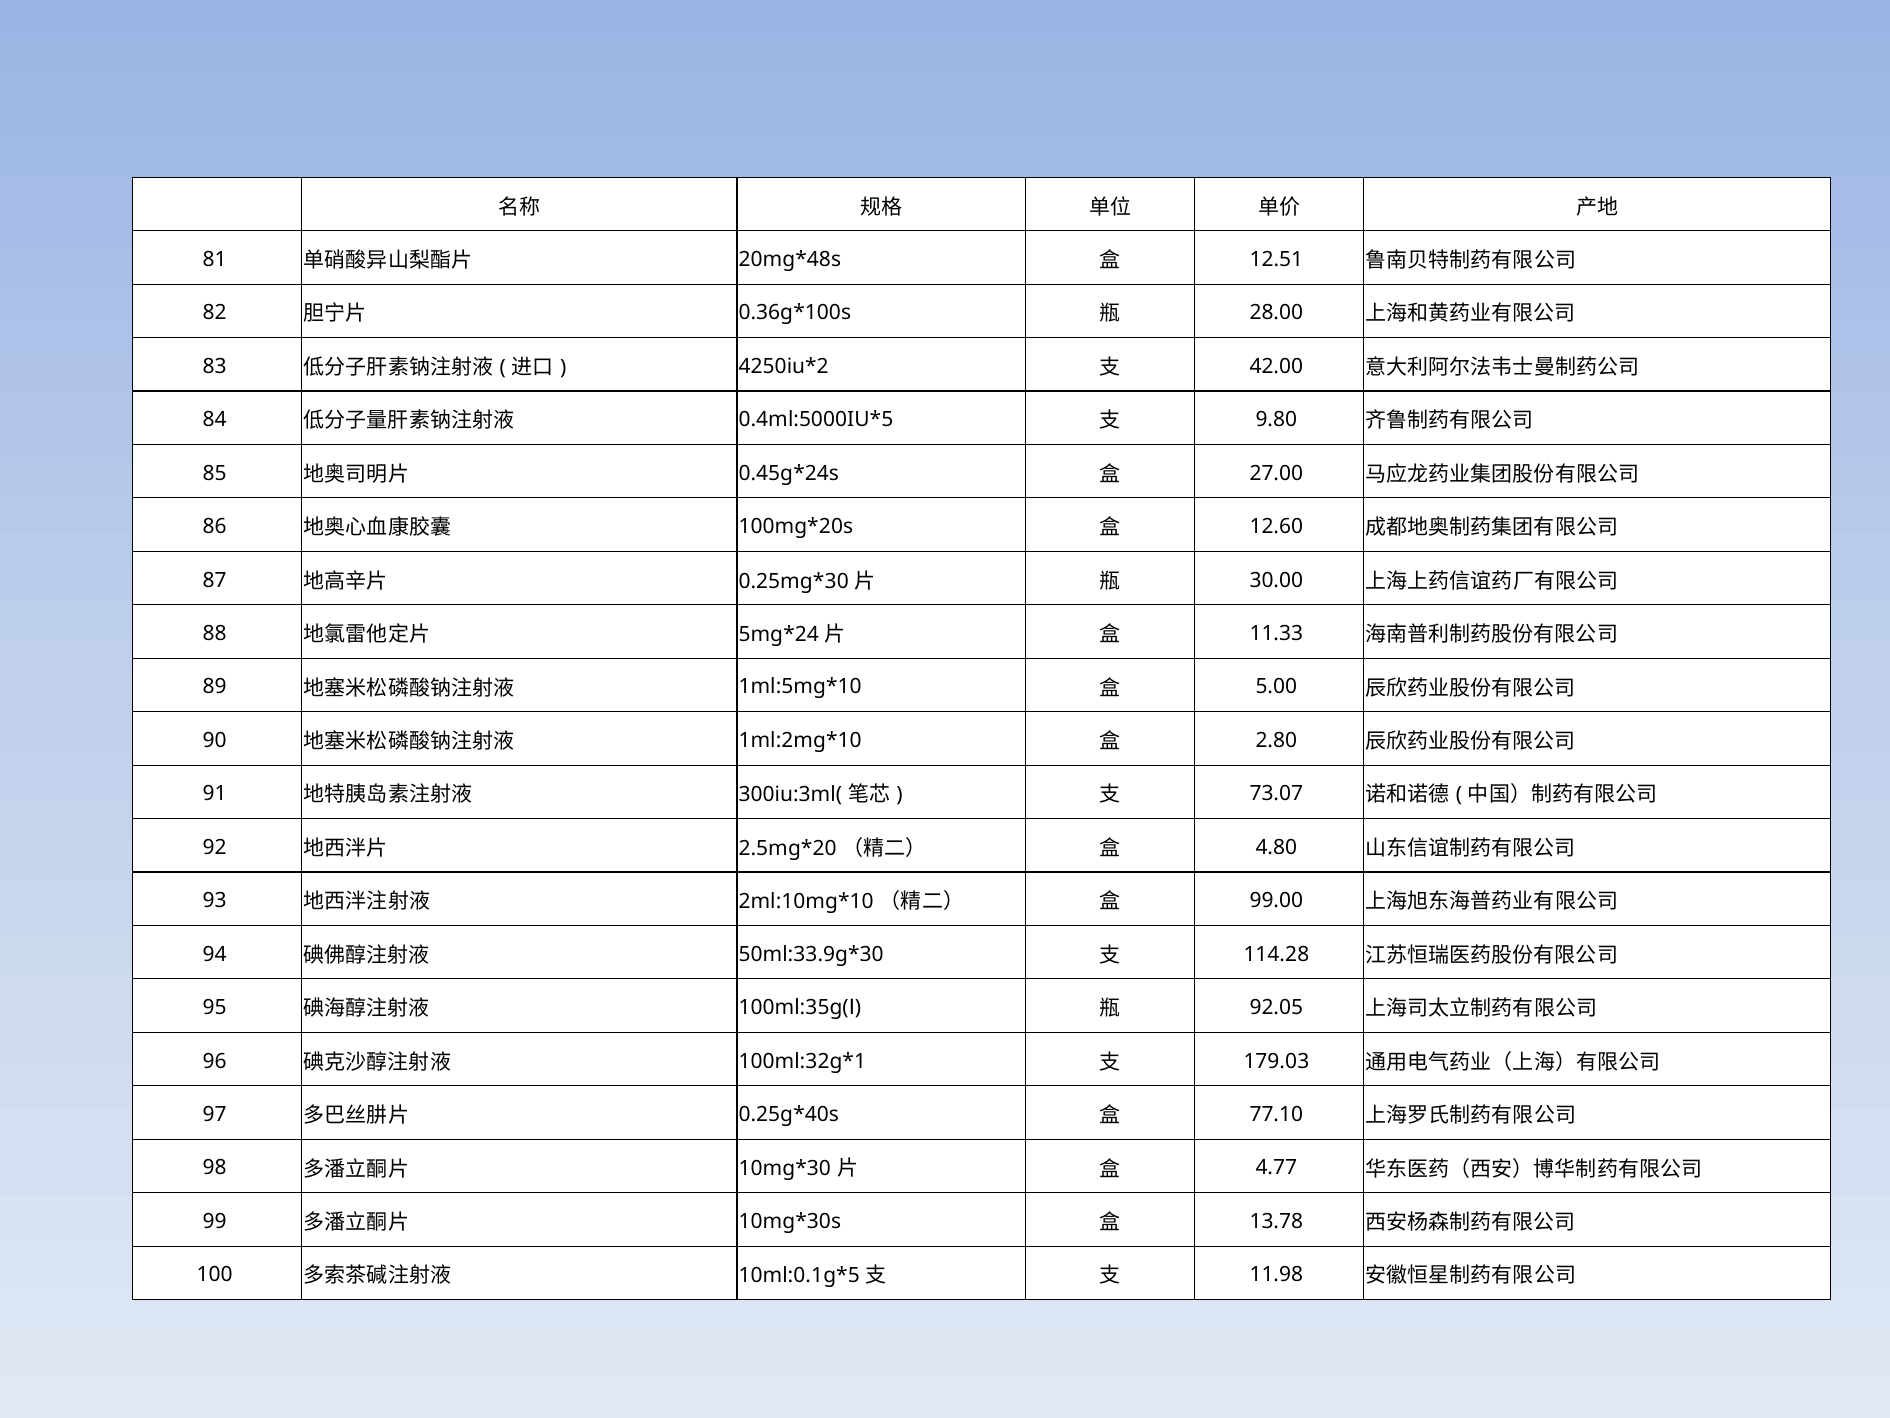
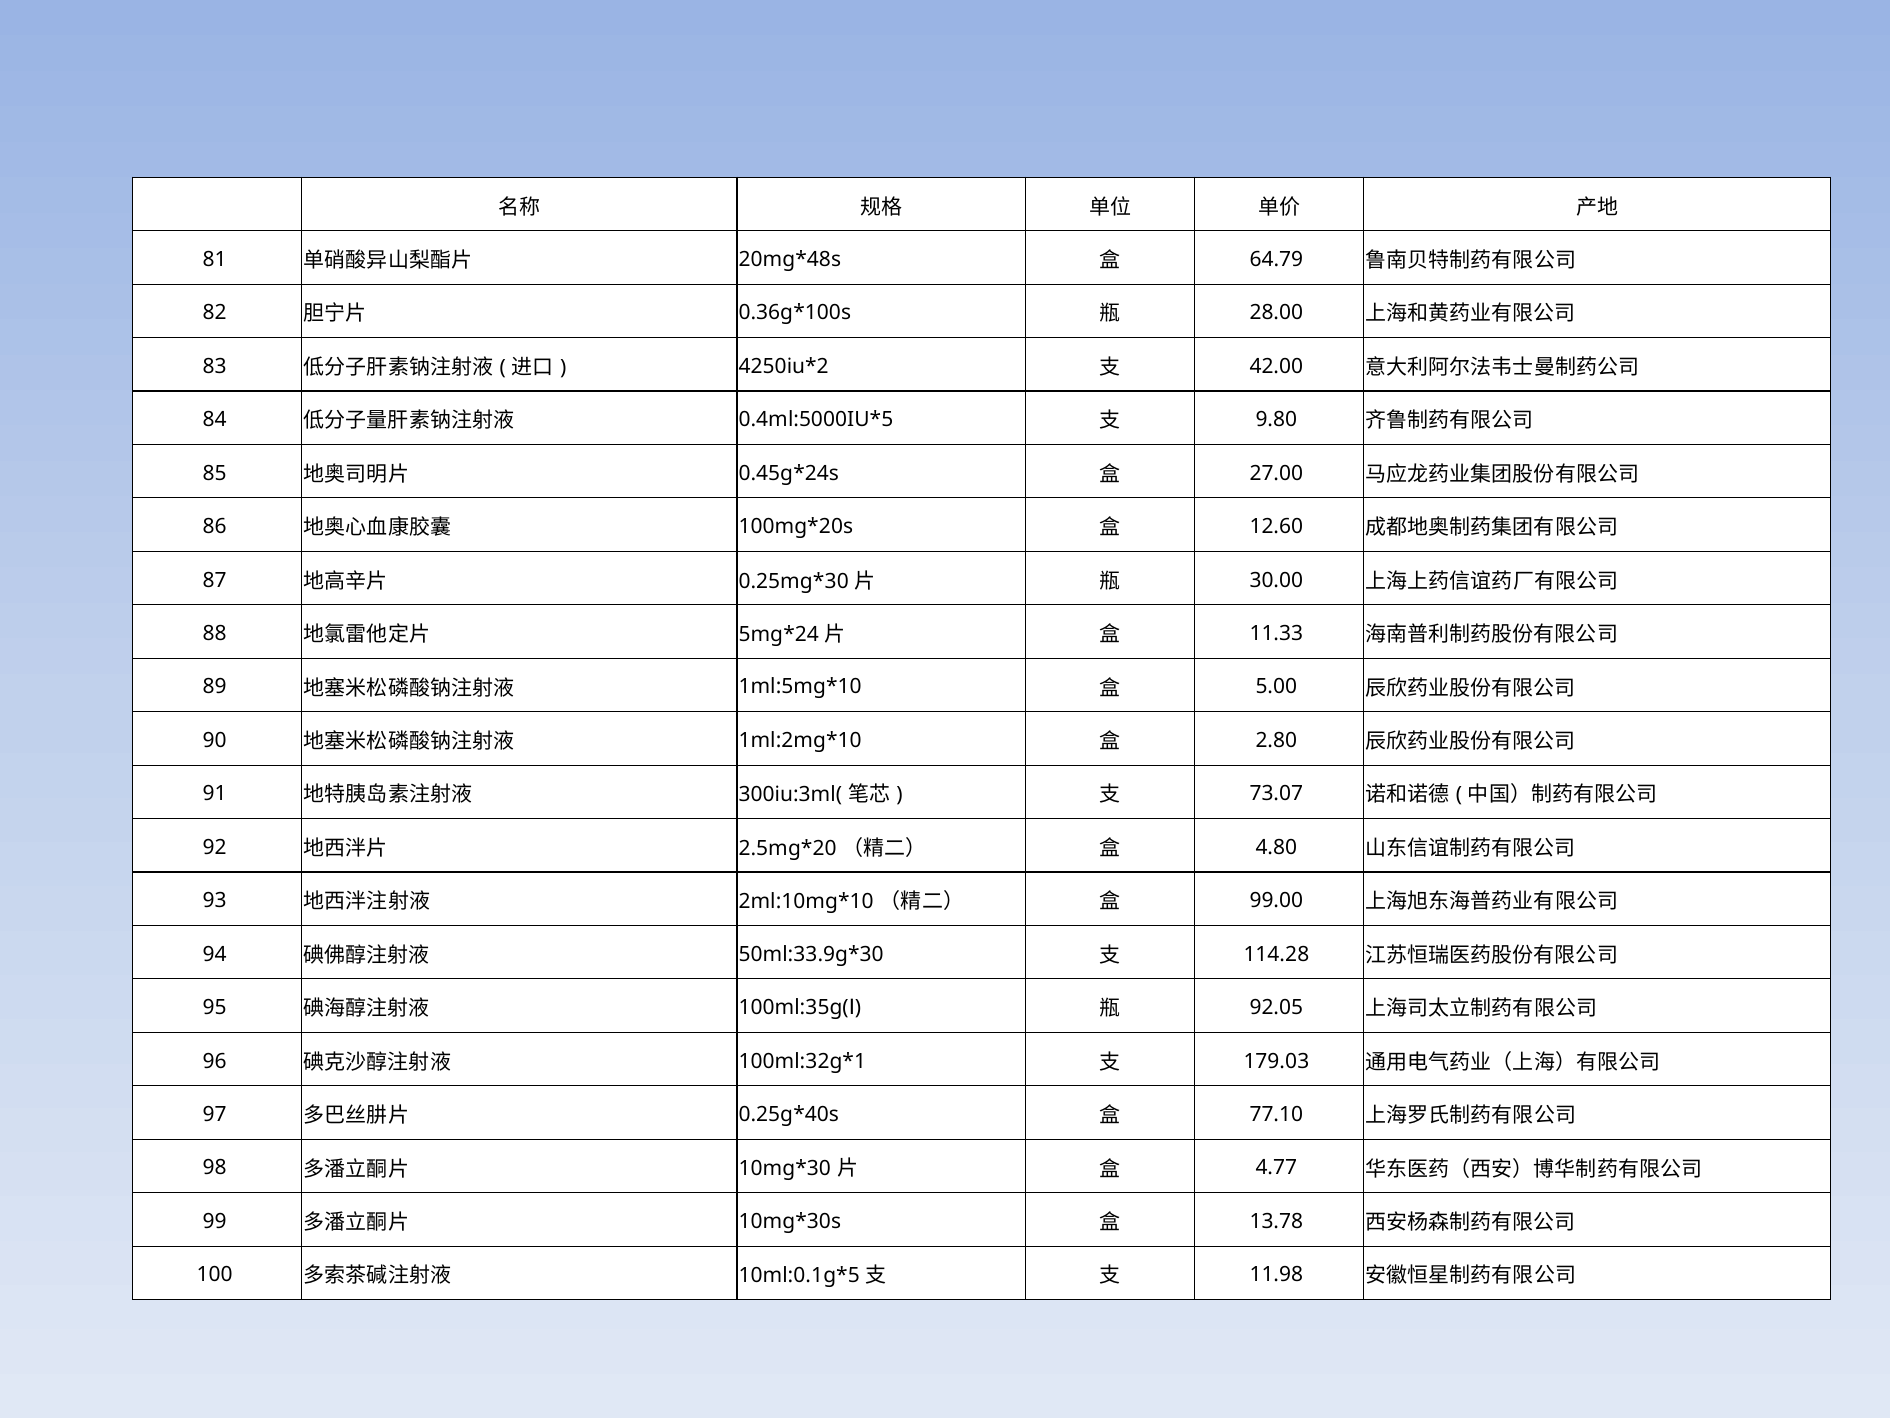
12.51: 12.51 -> 64.79
